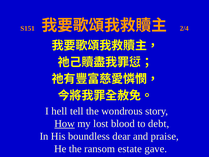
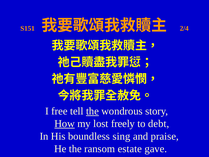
hell: hell -> free
the at (92, 111) underline: none -> present
blood: blood -> freely
dear: dear -> sing
